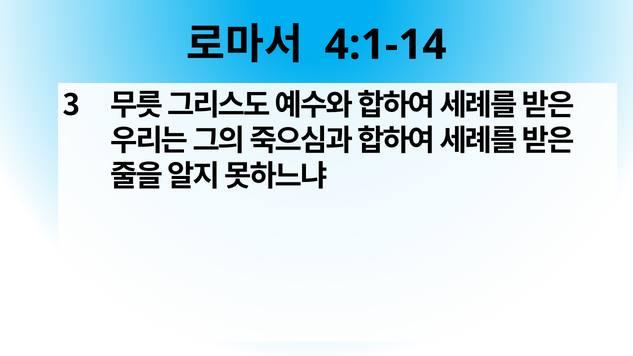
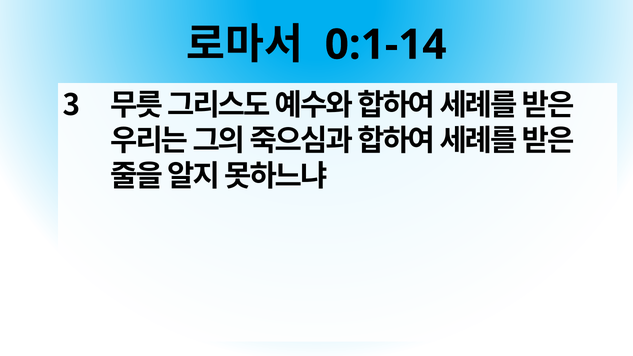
4:1-14: 4:1-14 -> 0:1-14
